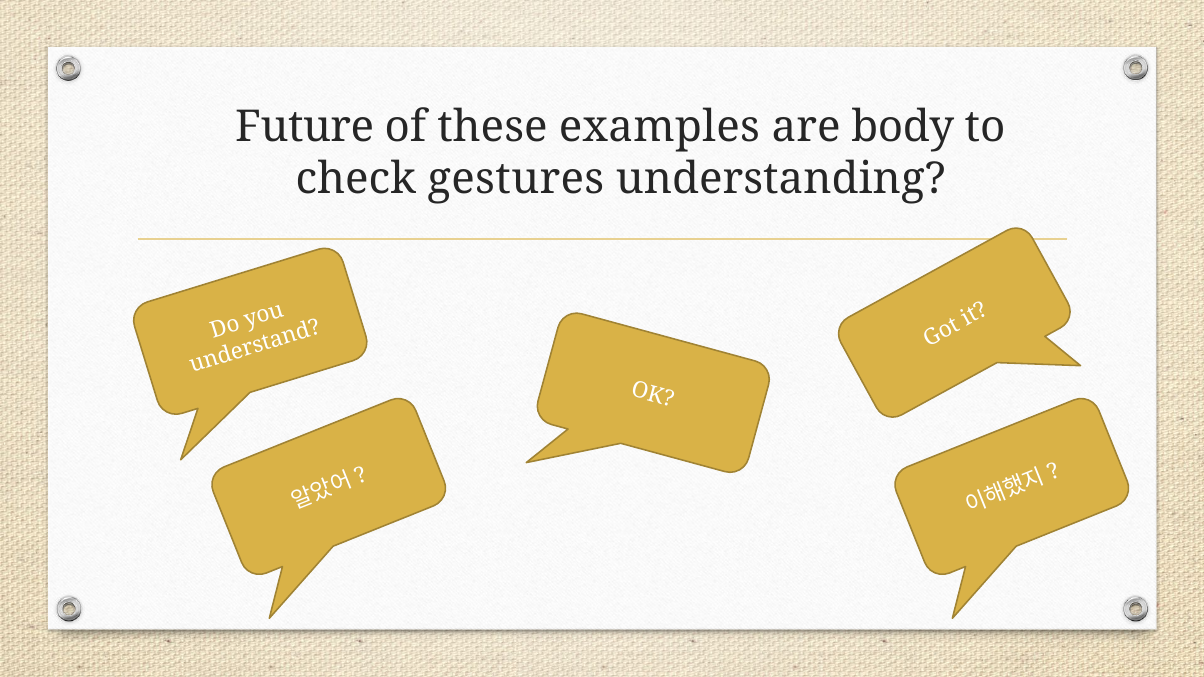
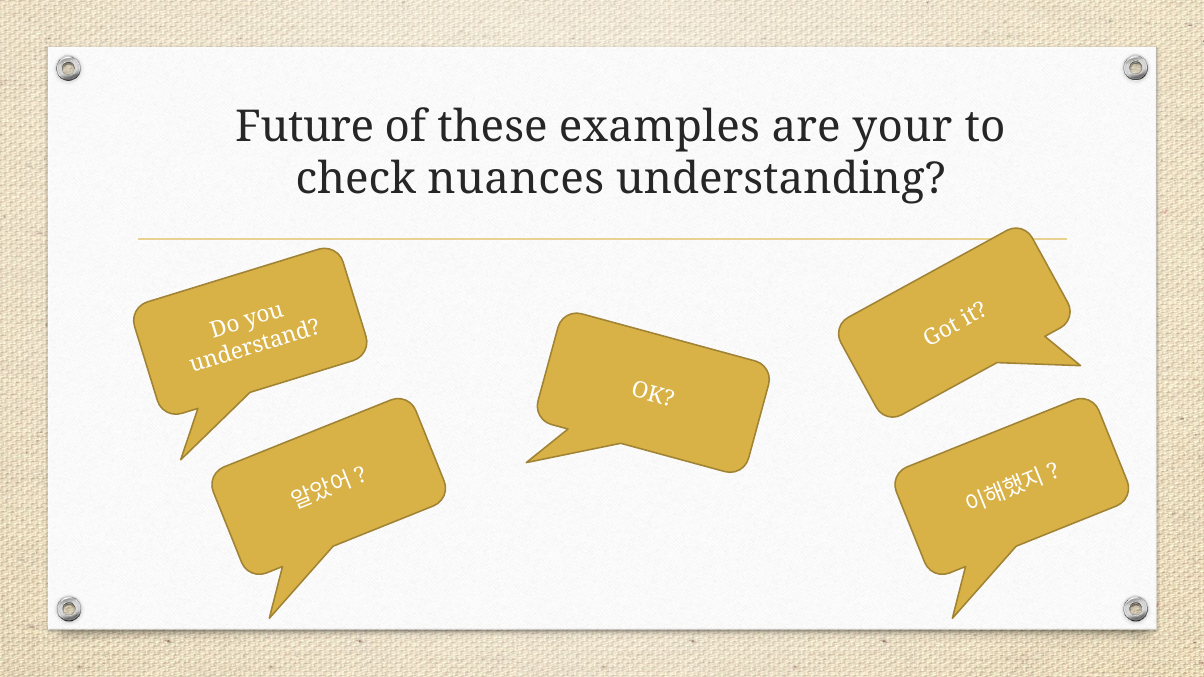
body: body -> your
gestures: gestures -> nuances
